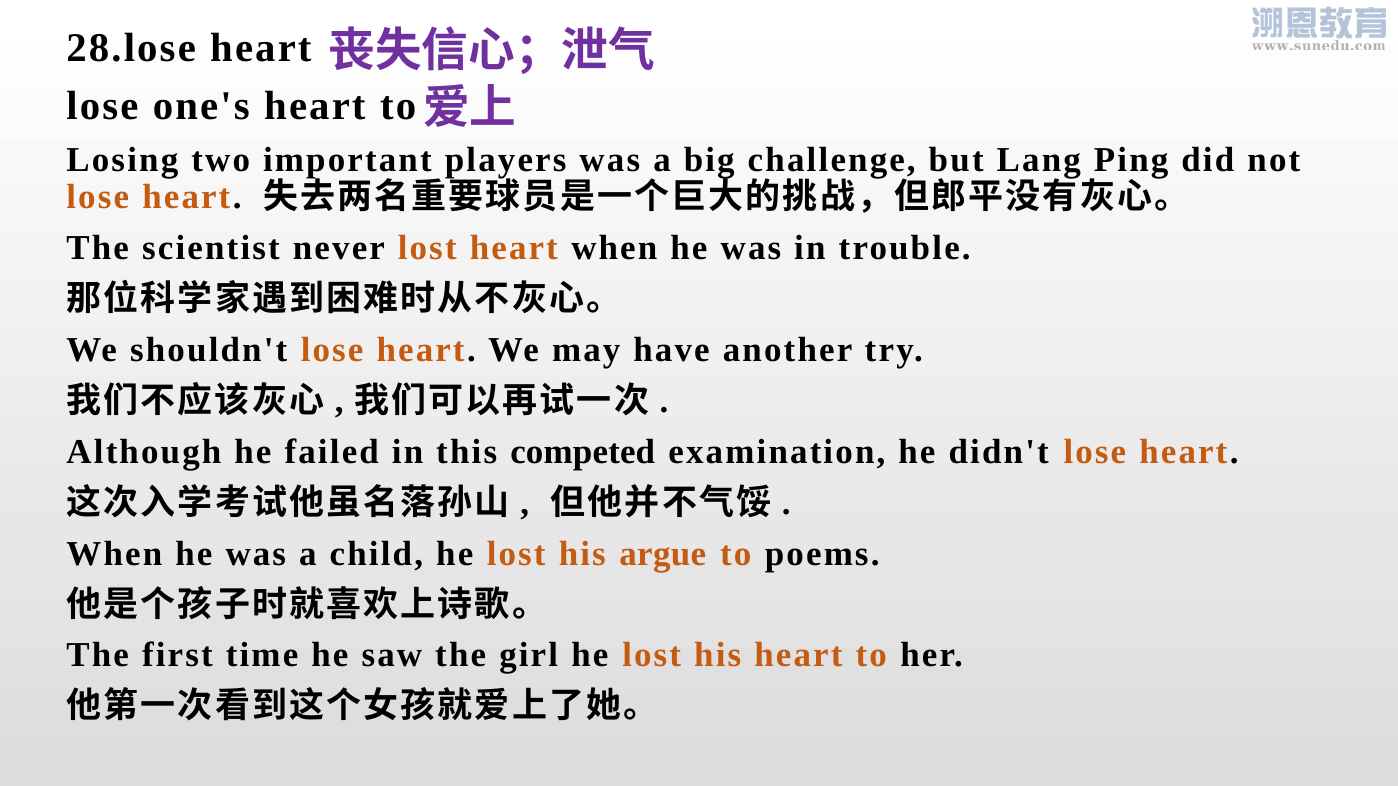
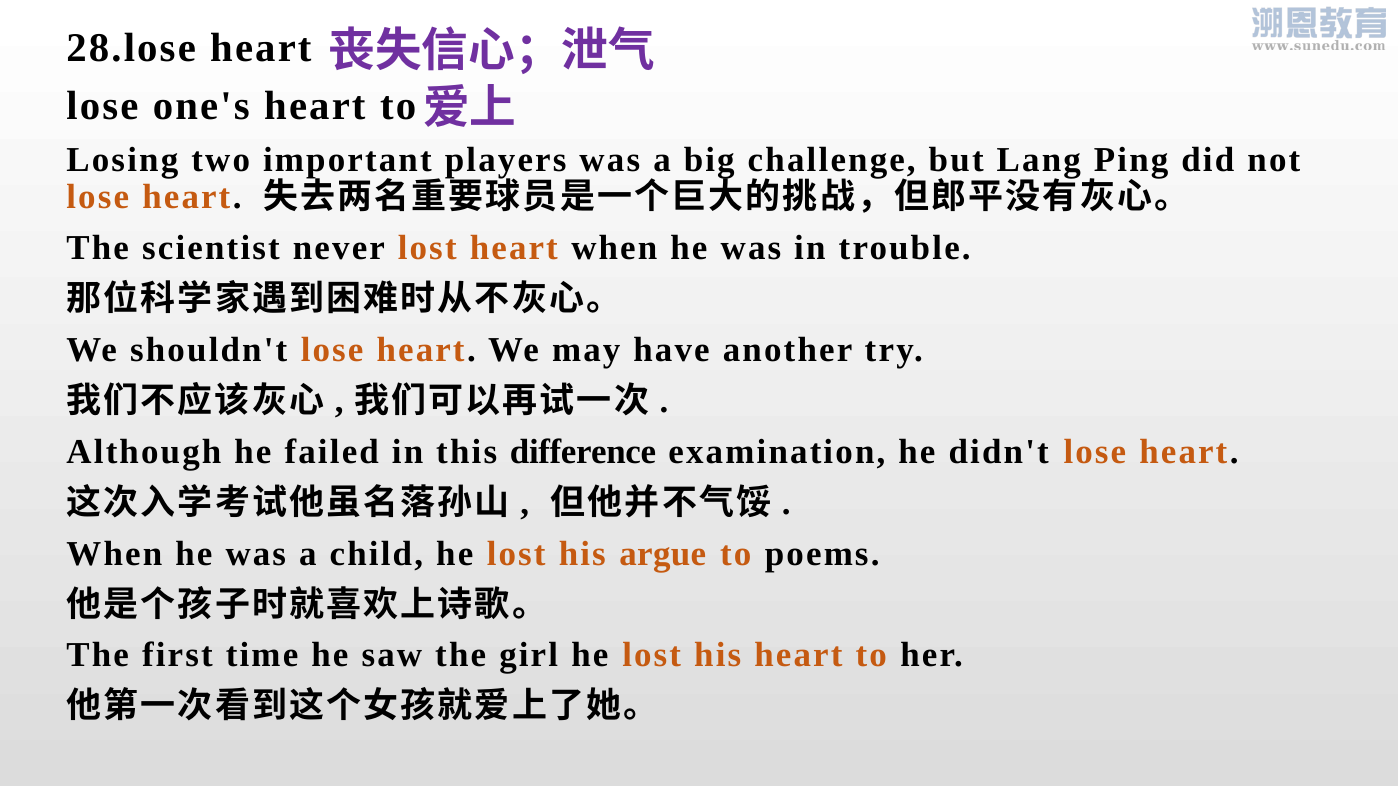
competed: competed -> difference
